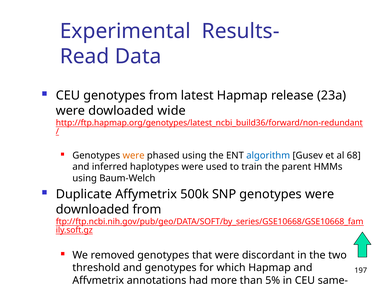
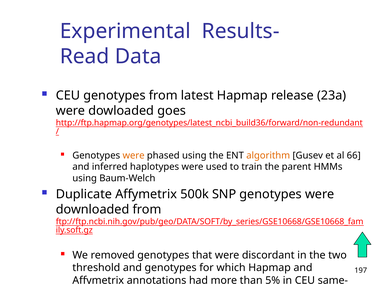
wide: wide -> goes
algorithm colour: blue -> orange
68: 68 -> 66
